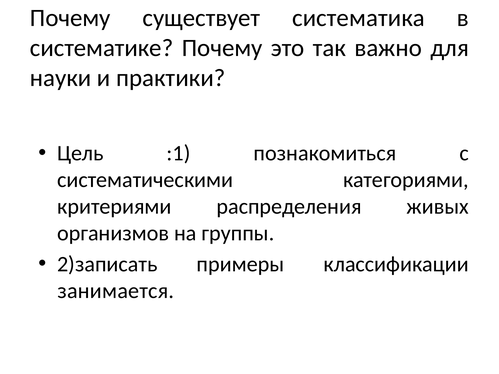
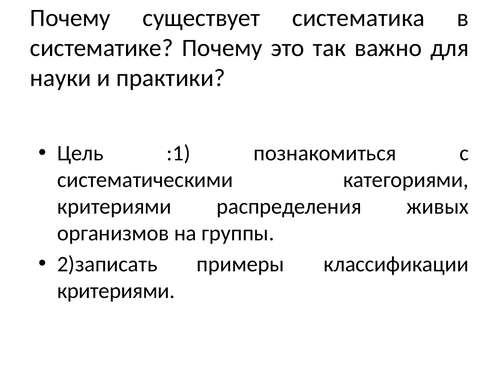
занимается at (116, 291): занимается -> критериями
